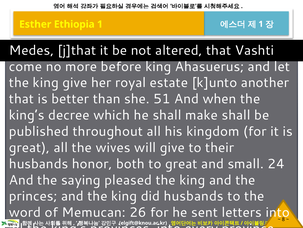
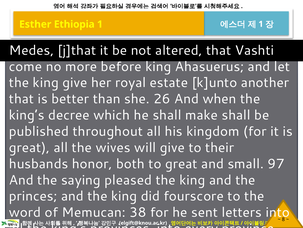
51: 51 -> 26
24: 24 -> 97
did husbands: husbands -> fourscore
26: 26 -> 38
